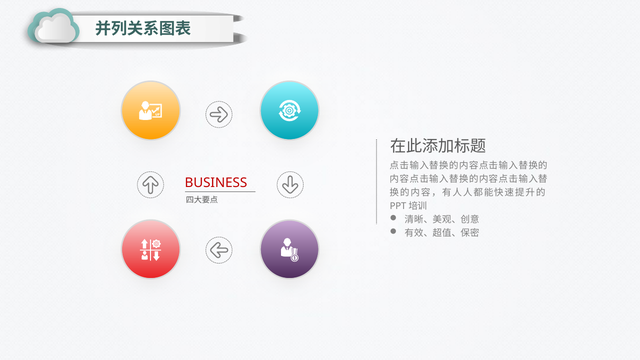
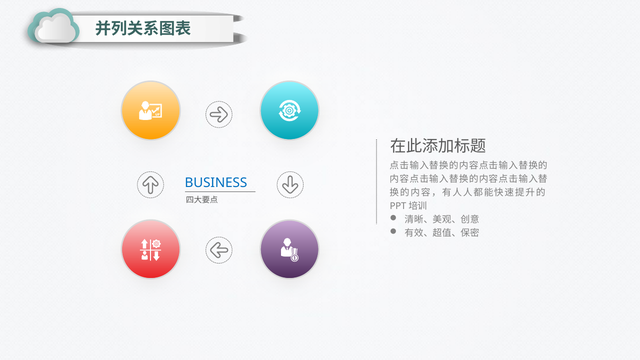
BUSINESS colour: red -> blue
